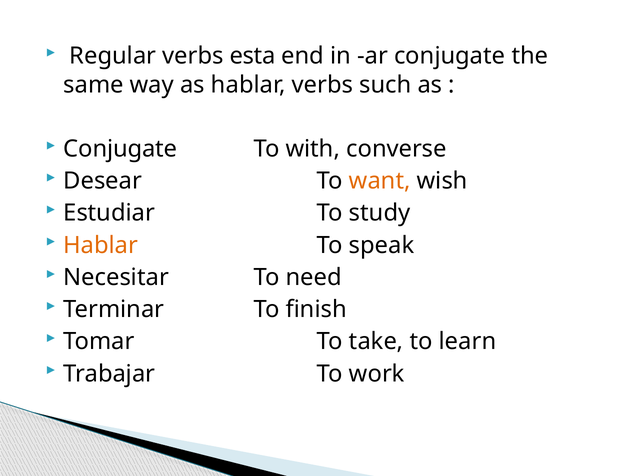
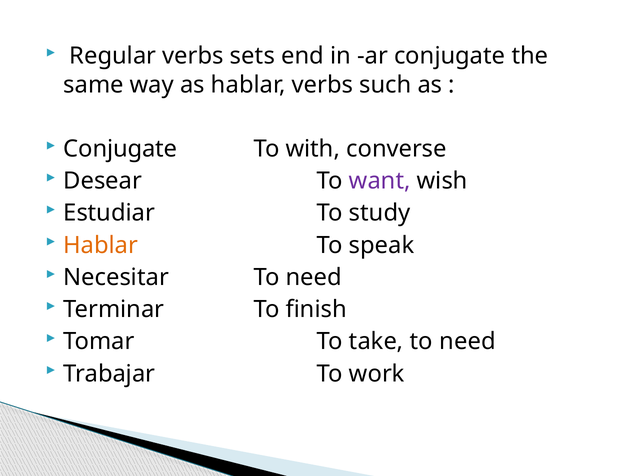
esta: esta -> sets
want colour: orange -> purple
take to learn: learn -> need
